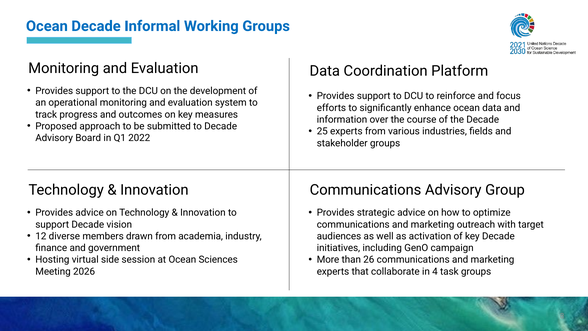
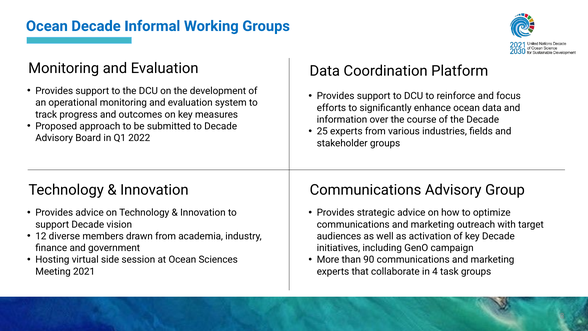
26: 26 -> 90
2026: 2026 -> 2021
